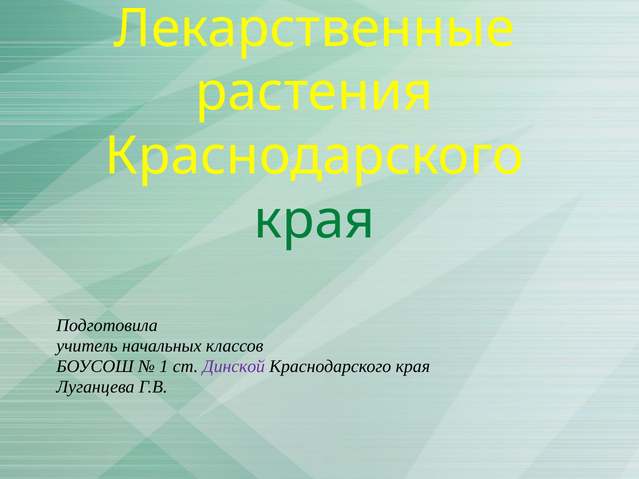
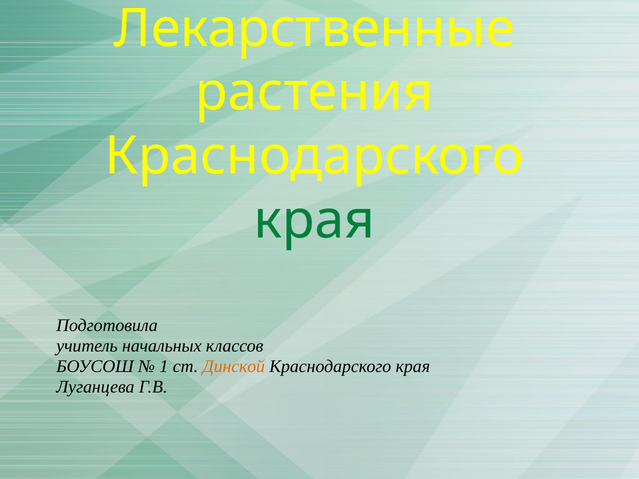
Динской colour: purple -> orange
